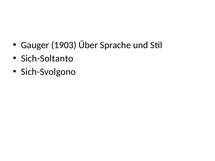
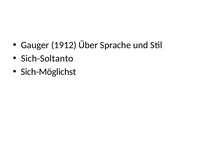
1903: 1903 -> 1912
Sich-Svolgono: Sich-Svolgono -> Sich-Möglichst
